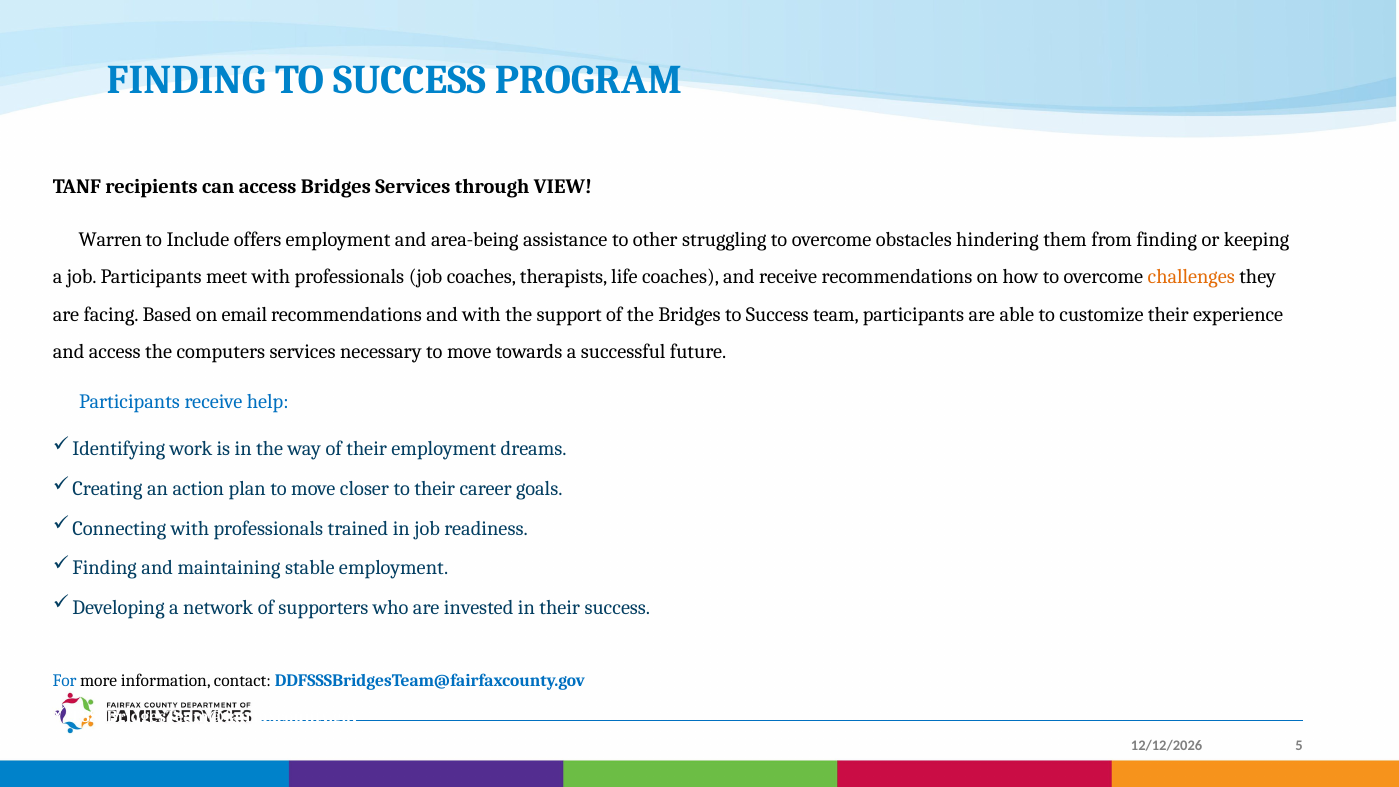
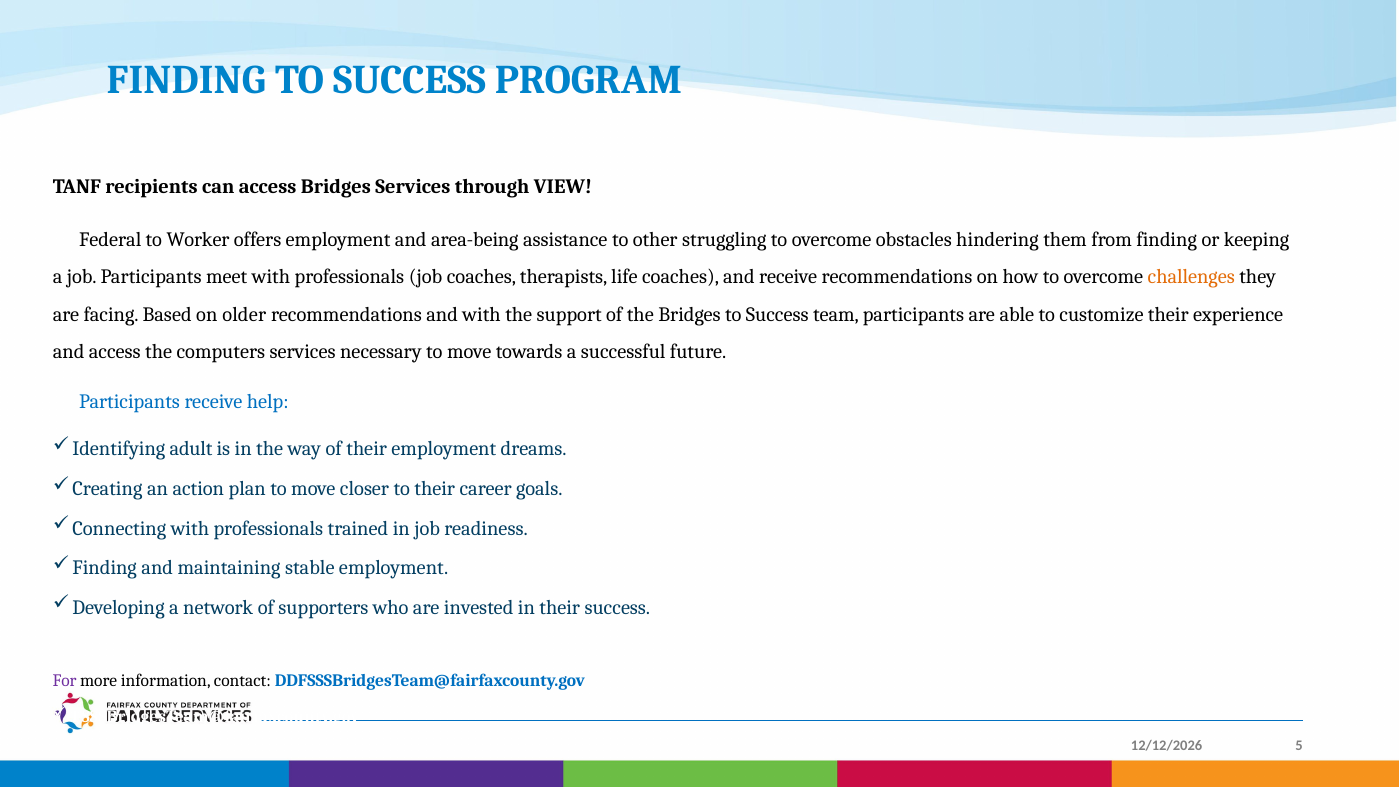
Warren: Warren -> Federal
Include: Include -> Worker
email: email -> older
work: work -> adult
For colour: blue -> purple
